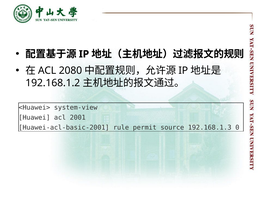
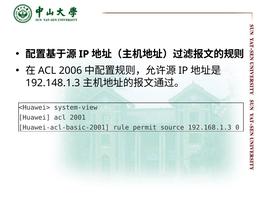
2080: 2080 -> 2006
192.168.1.2: 192.168.1.2 -> 192.148.1.3
